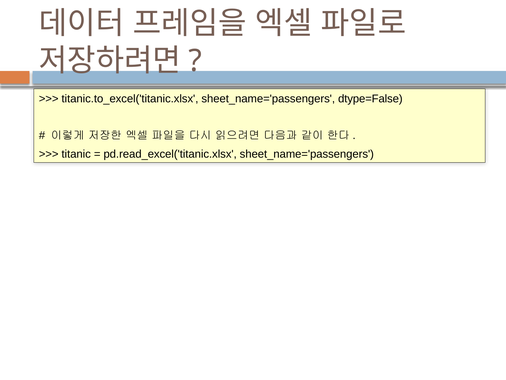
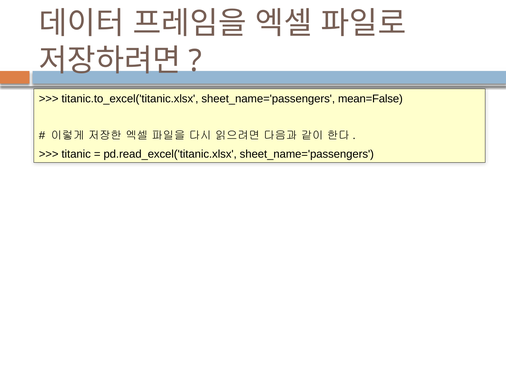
dtype=False: dtype=False -> mean=False
